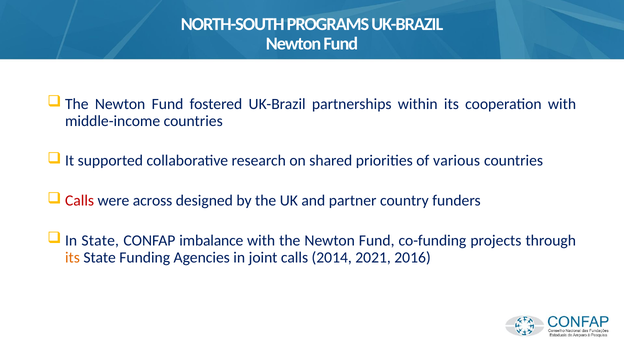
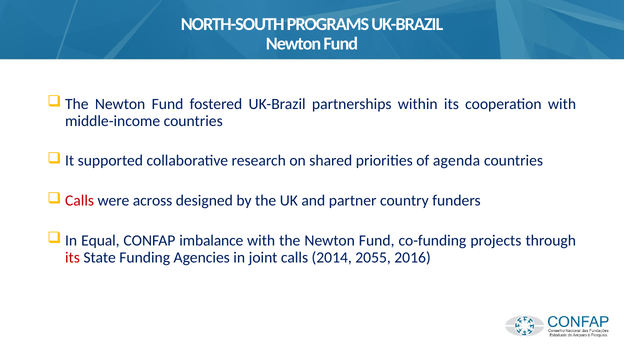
various: various -> agenda
In State: State -> Equal
its at (72, 257) colour: orange -> red
2021: 2021 -> 2055
